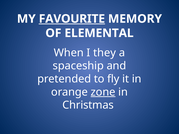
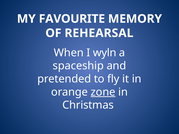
FAVOURITE underline: present -> none
ELEMENTAL: ELEMENTAL -> REHEARSAL
they: they -> wyln
